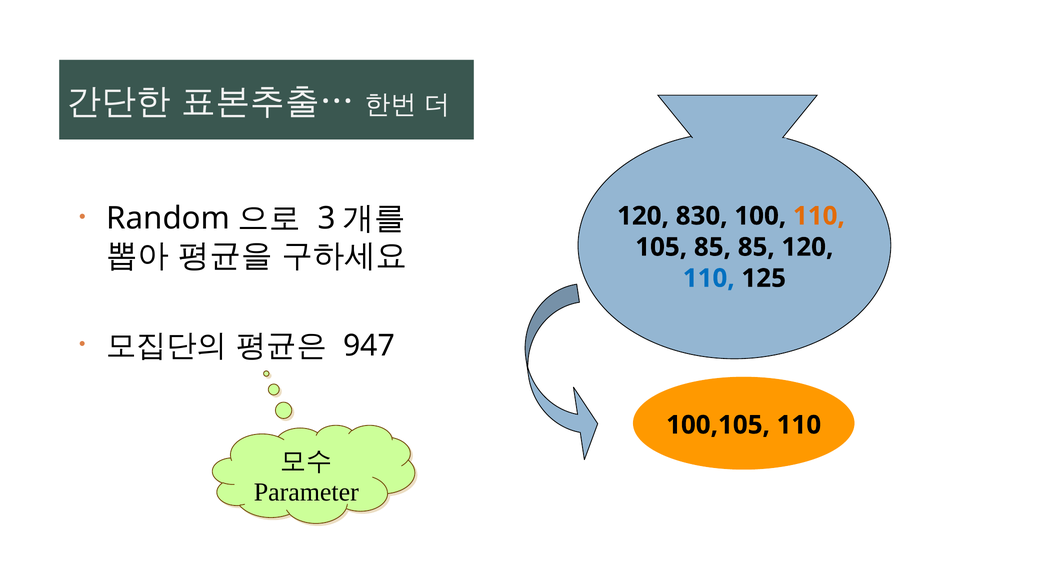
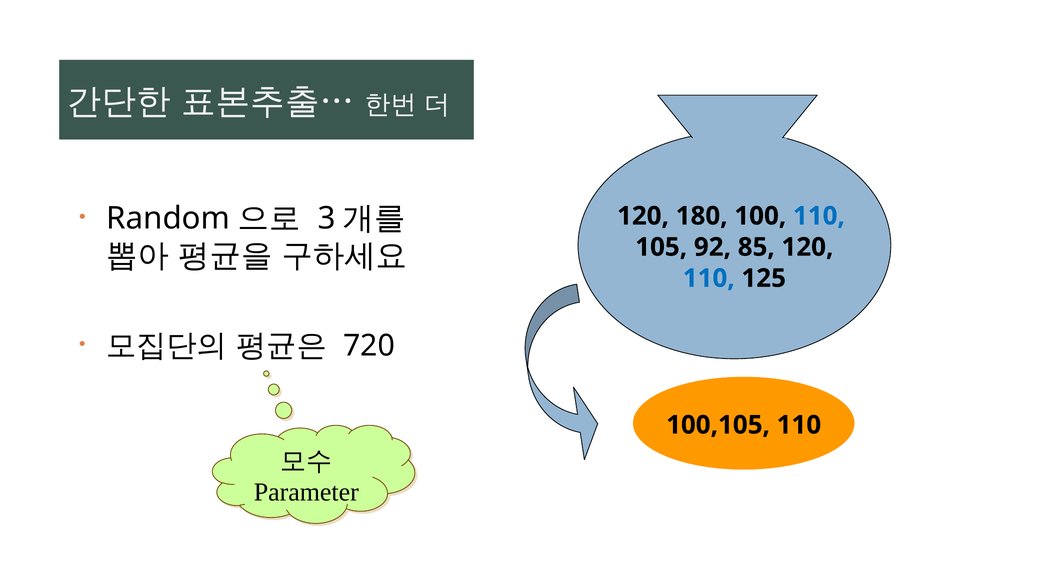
830: 830 -> 180
110 at (819, 216) colour: orange -> blue
105 85: 85 -> 92
947: 947 -> 720
